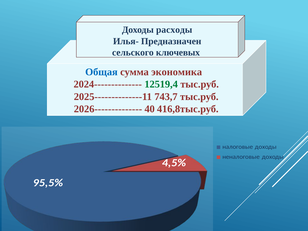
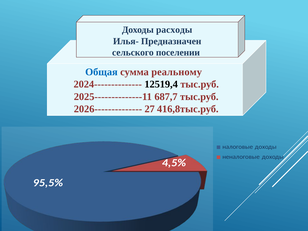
ключевых: ключевых -> поселении
экономика: экономика -> реальному
12519,4 colour: green -> black
743,7: 743,7 -> 687,7
40: 40 -> 27
